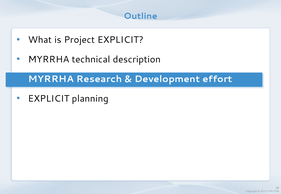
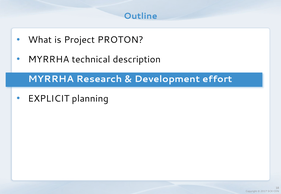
Project EXPLICIT: EXPLICIT -> PROTON
